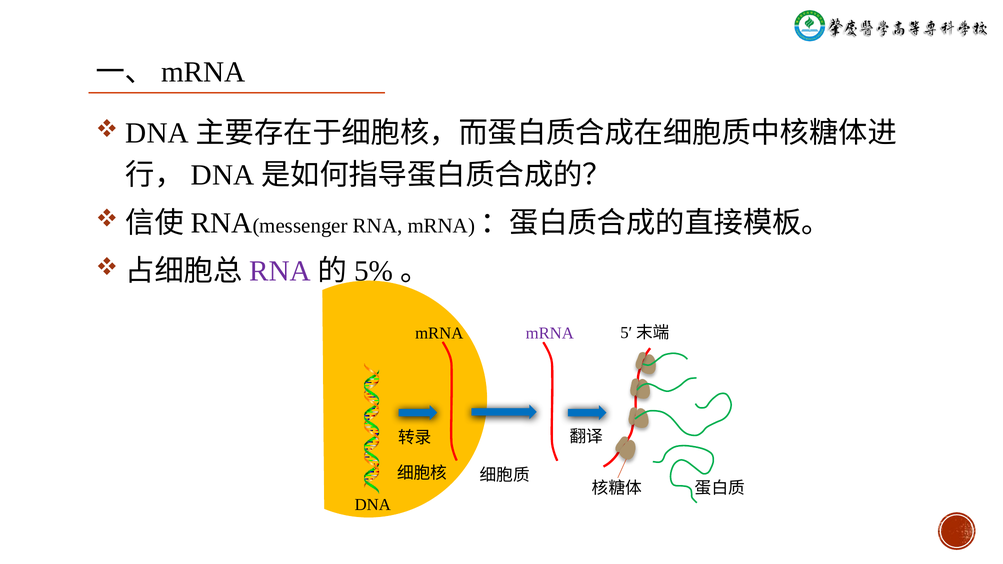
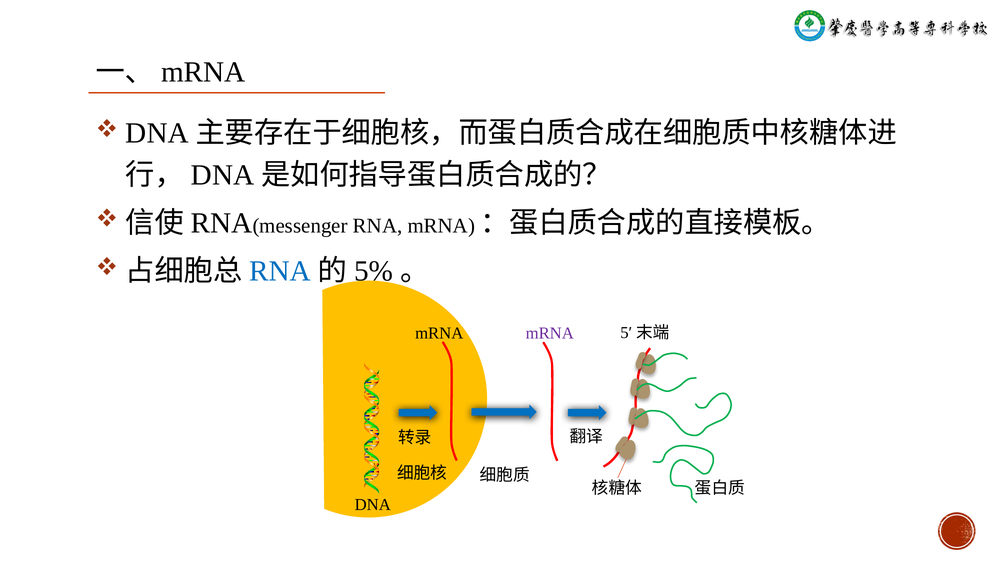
RNA at (280, 271) colour: purple -> blue
